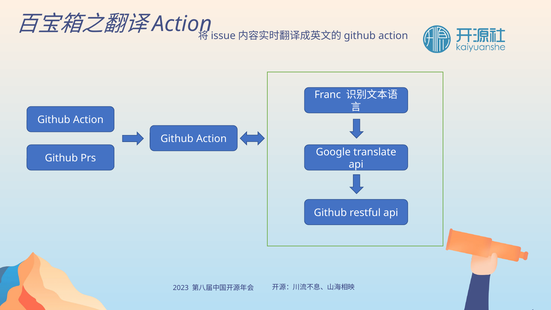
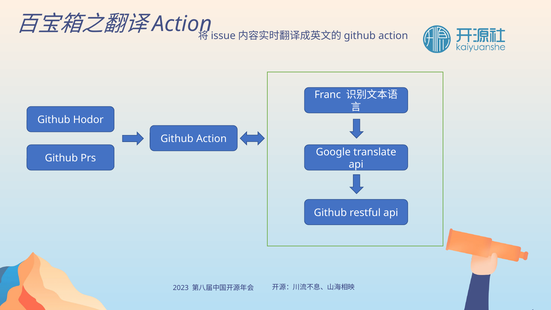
Action at (88, 120): Action -> Hodor
